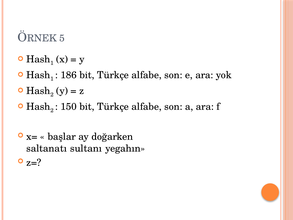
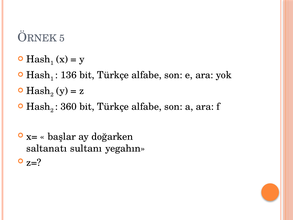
186: 186 -> 136
150: 150 -> 360
